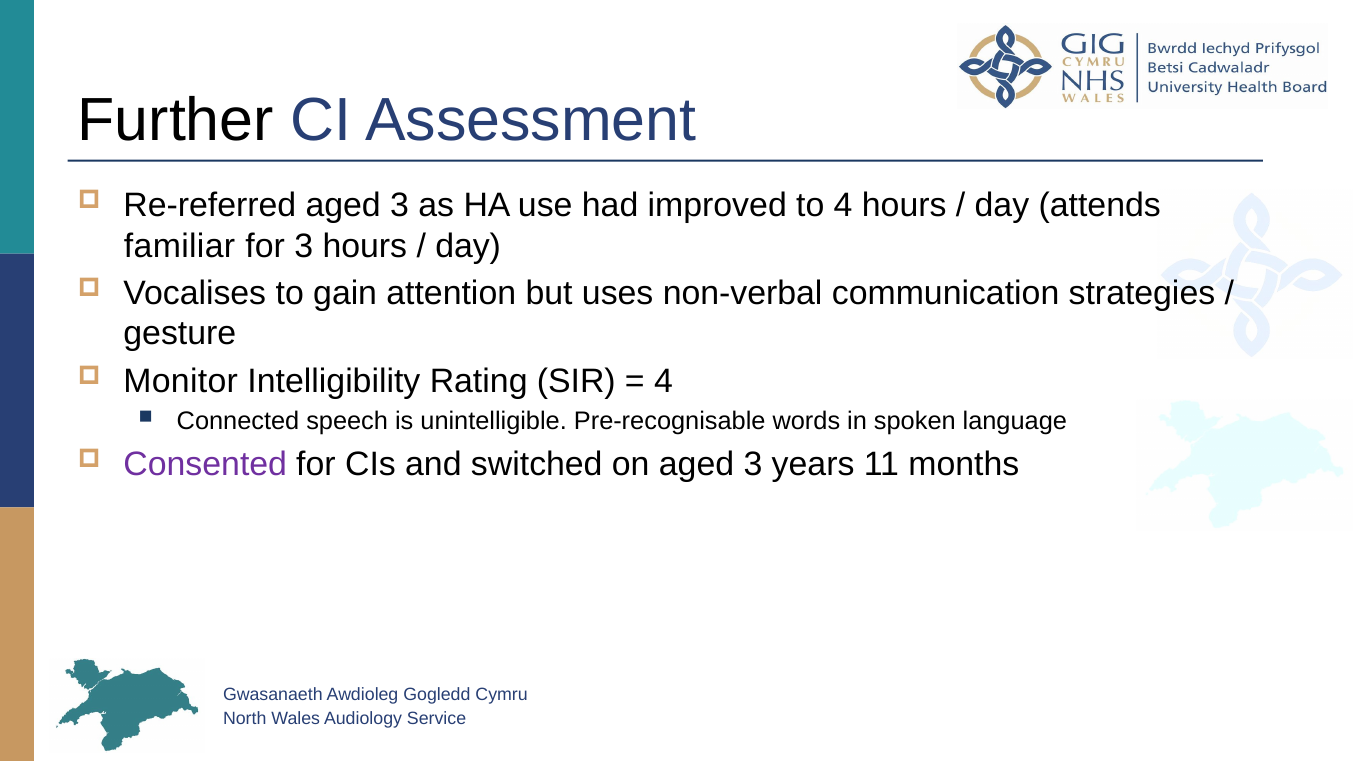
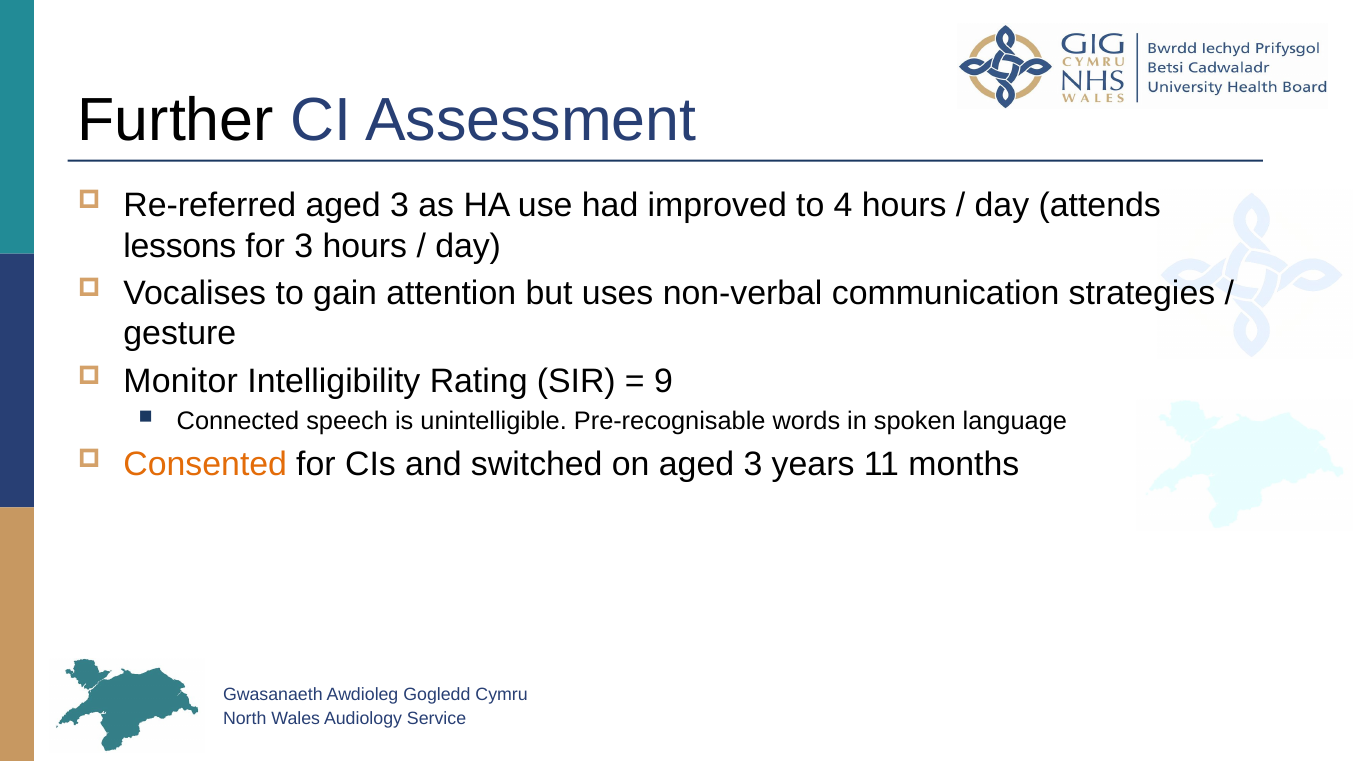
familiar: familiar -> lessons
4 at (664, 381): 4 -> 9
Consented colour: purple -> orange
